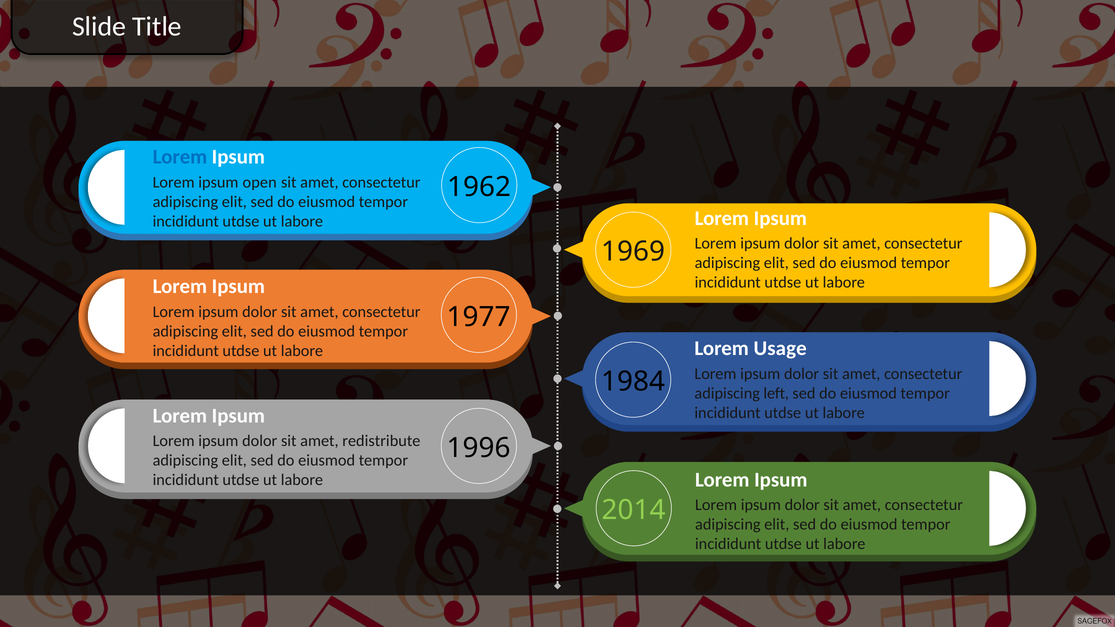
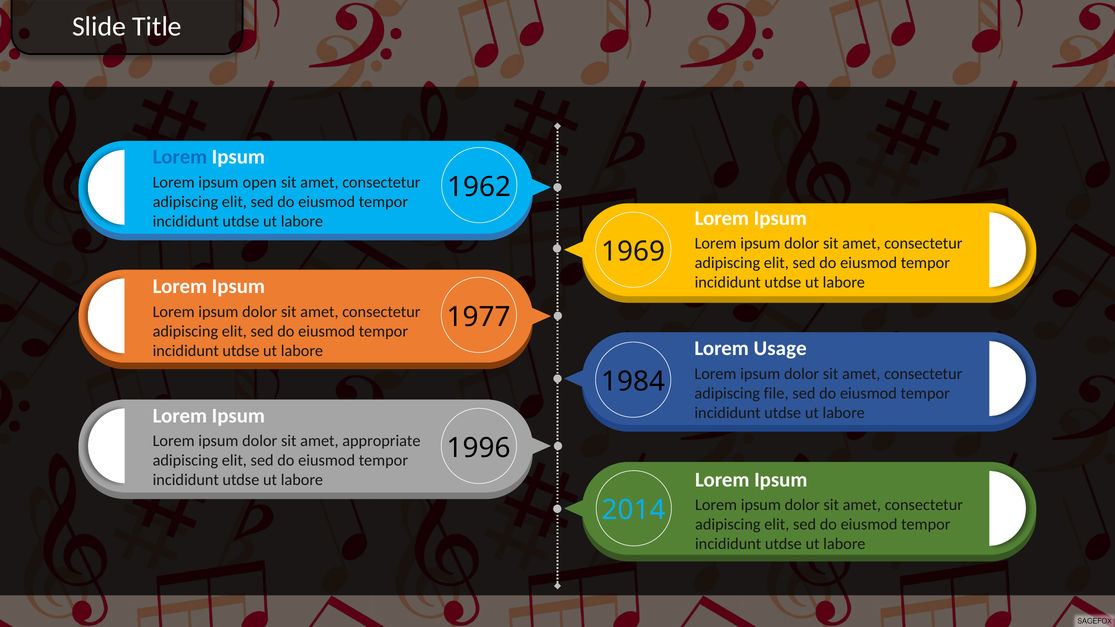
left: left -> file
redistribute: redistribute -> appropriate
2014 colour: light green -> light blue
